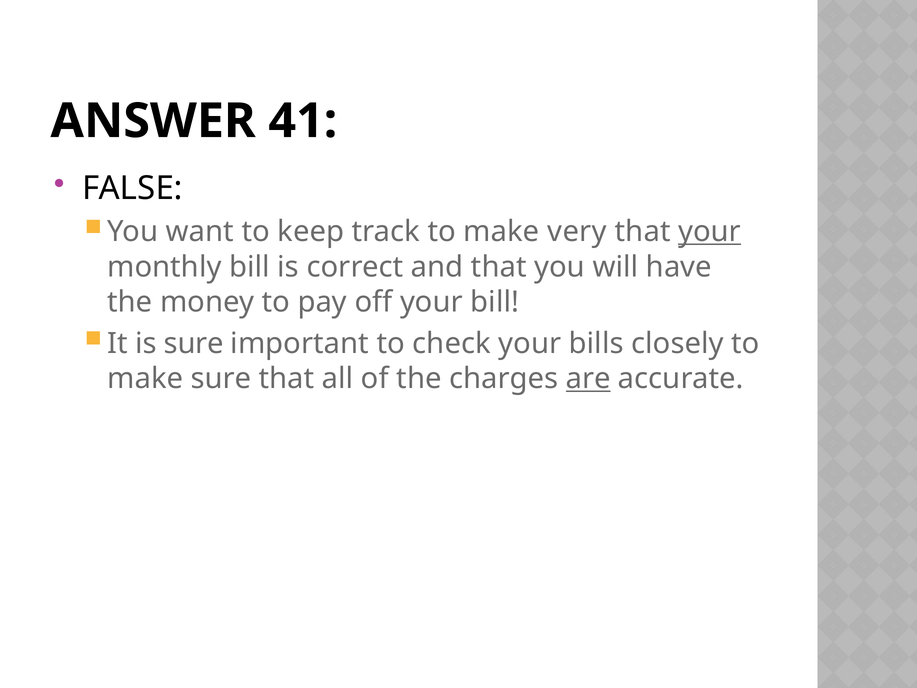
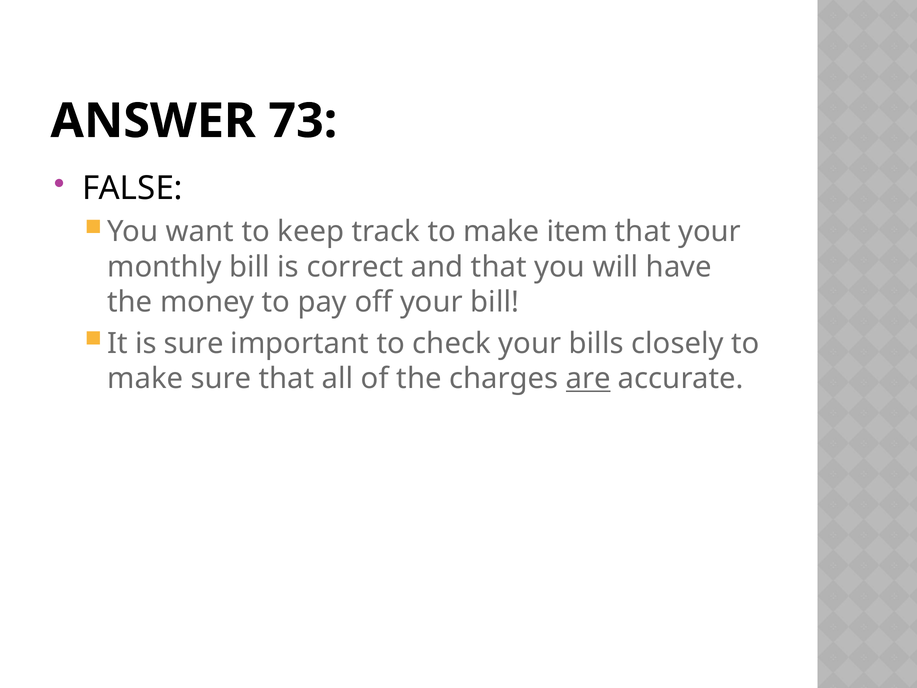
41: 41 -> 73
very: very -> item
your at (710, 232) underline: present -> none
